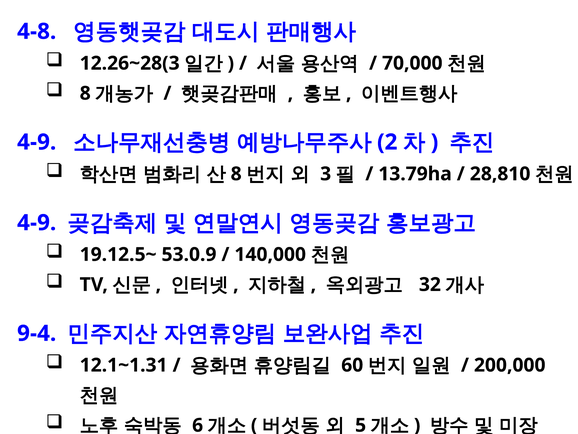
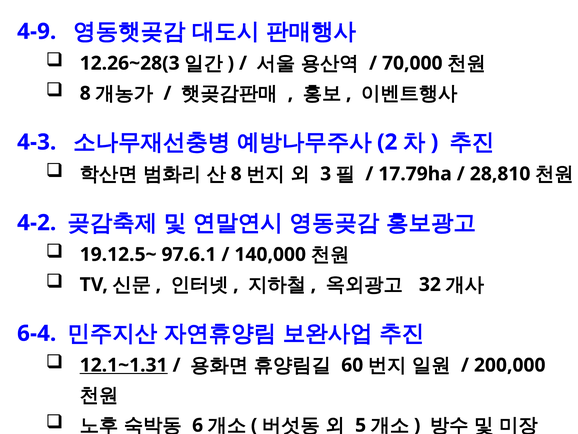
4-8: 4-8 -> 4-9
4-9 at (37, 142): 4-9 -> 4-3
13.79ha: 13.79ha -> 17.79ha
4-9 at (37, 222): 4-9 -> 4-2
53.0.9: 53.0.9 -> 97.6.1
9-4: 9-4 -> 6-4
12.1~1.31 underline: none -> present
